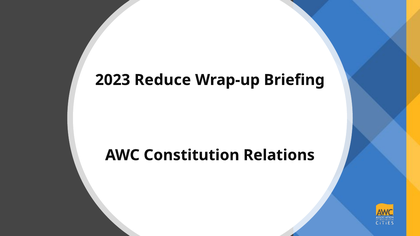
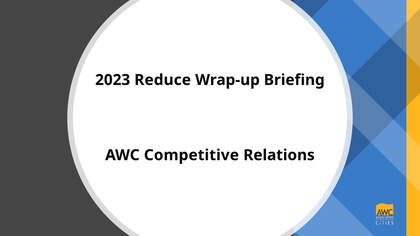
Constitution: Constitution -> Competitive
